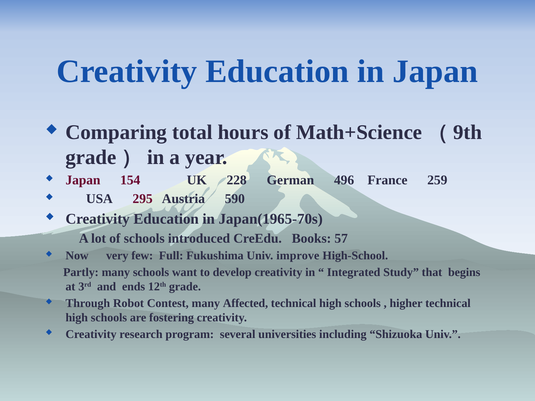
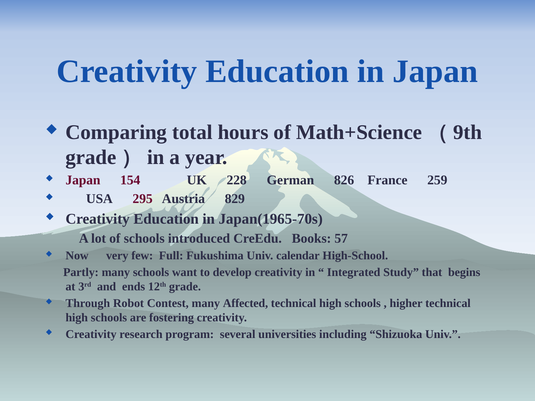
496: 496 -> 826
590: 590 -> 829
improve: improve -> calendar
